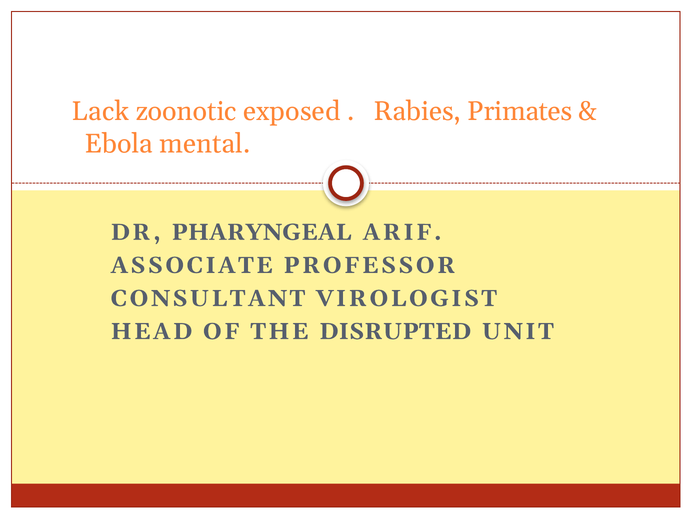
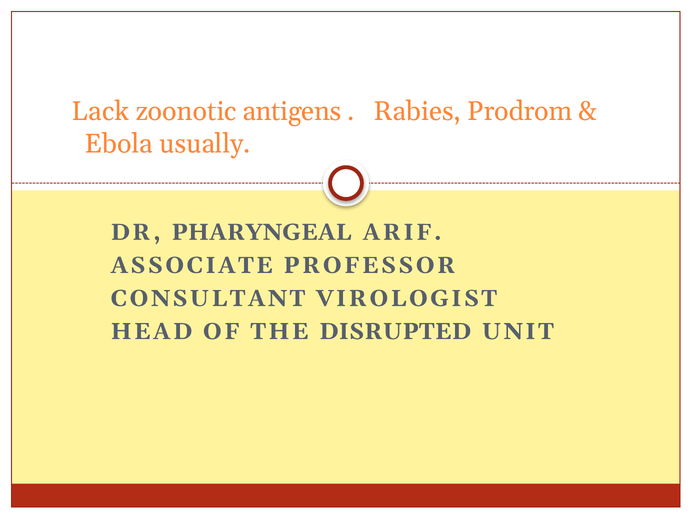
exposed: exposed -> antigens
Primates: Primates -> Prodrom
mental: mental -> usually
